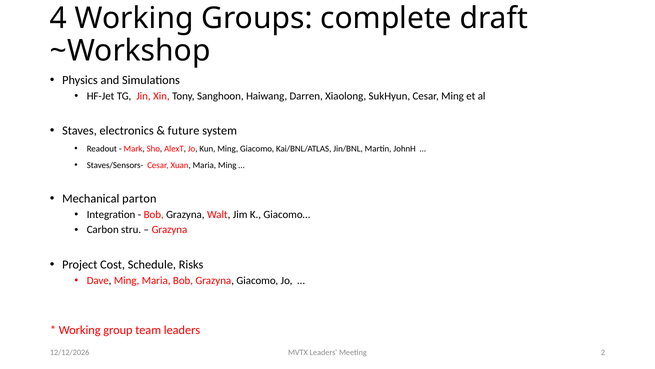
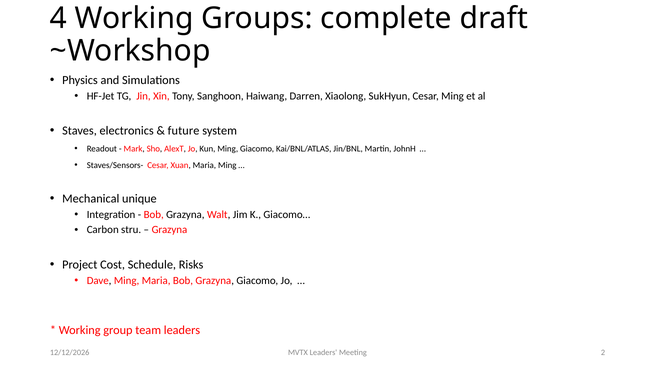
parton: parton -> unique
